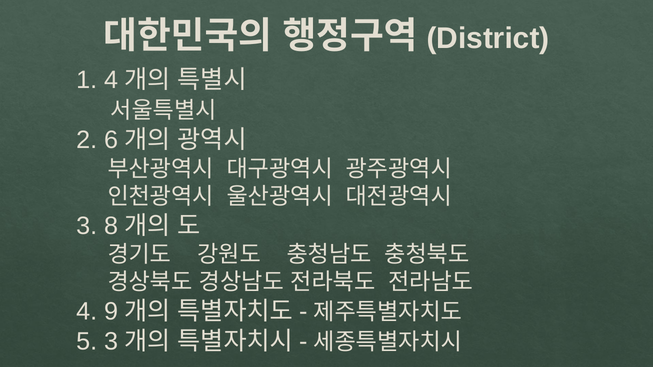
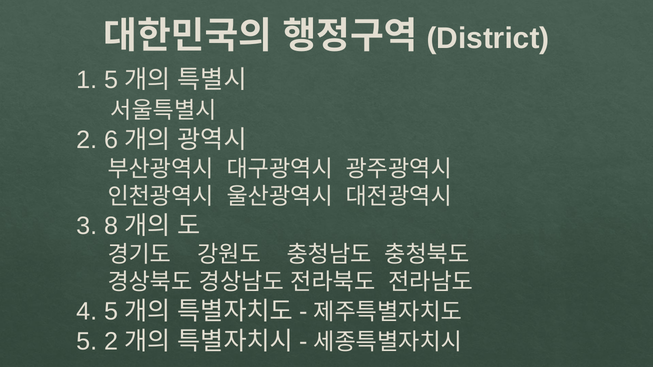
1 4: 4 -> 5
4 9: 9 -> 5
5 3: 3 -> 2
